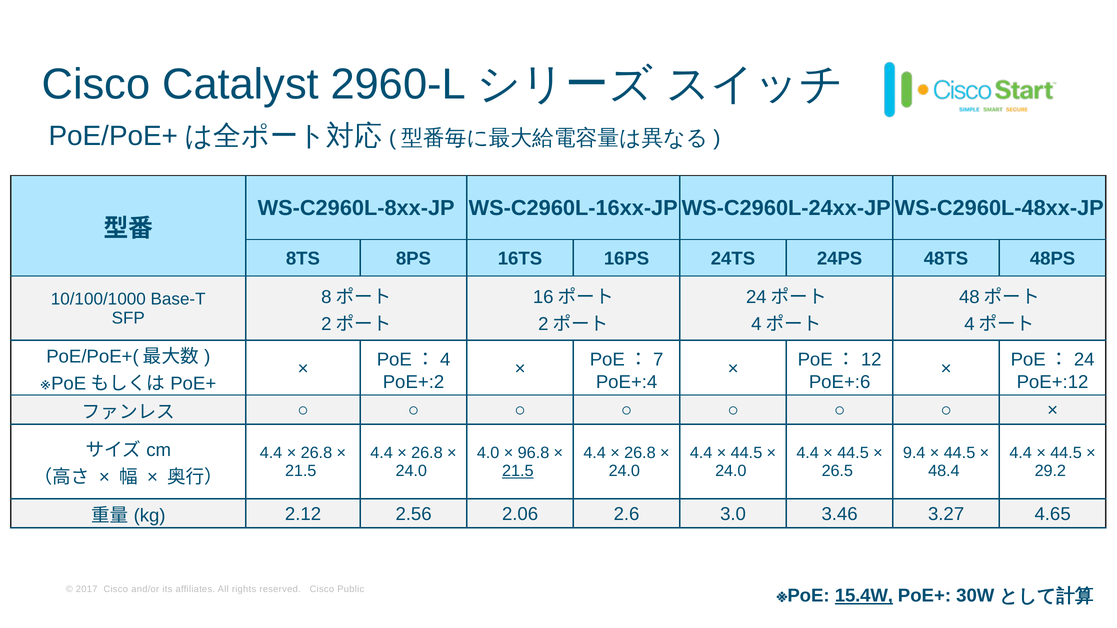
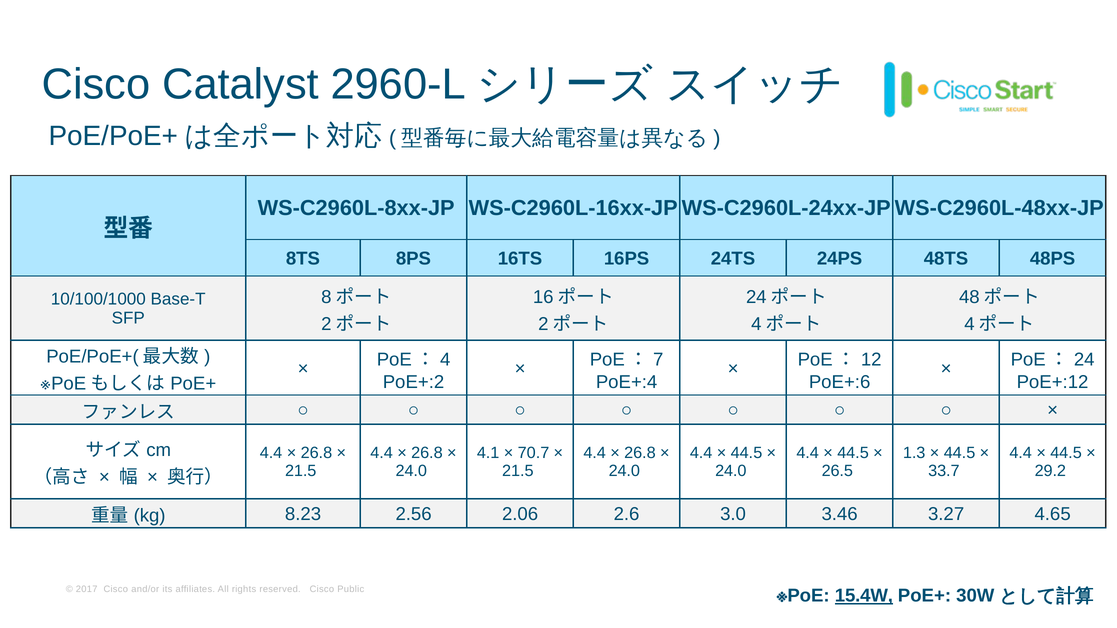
4.0: 4.0 -> 4.1
96.8: 96.8 -> 70.7
9.4: 9.4 -> 1.3
21.5 at (518, 471) underline: present -> none
48.4: 48.4 -> 33.7
2.12: 2.12 -> 8.23
